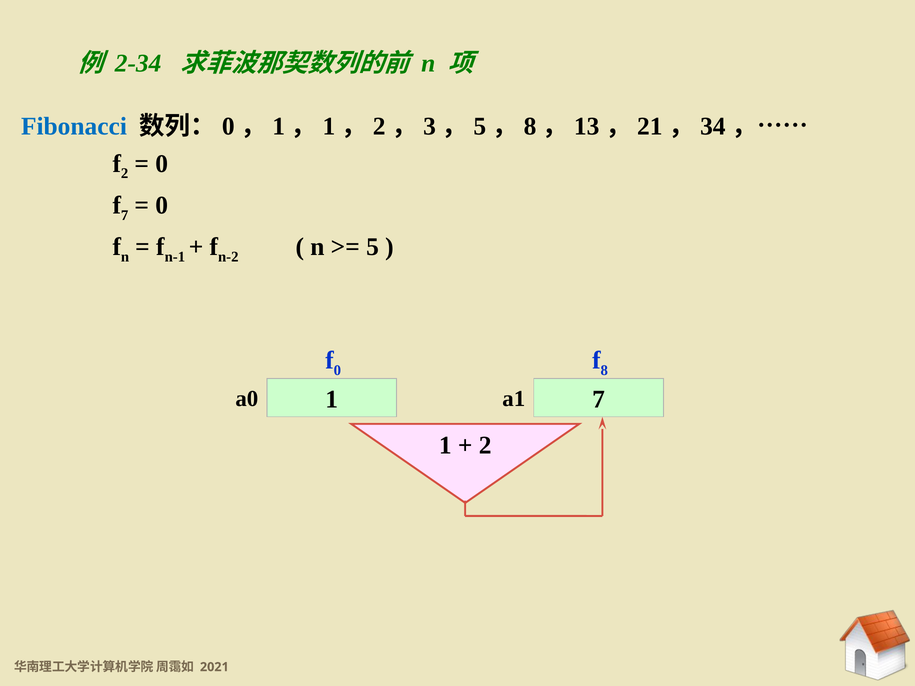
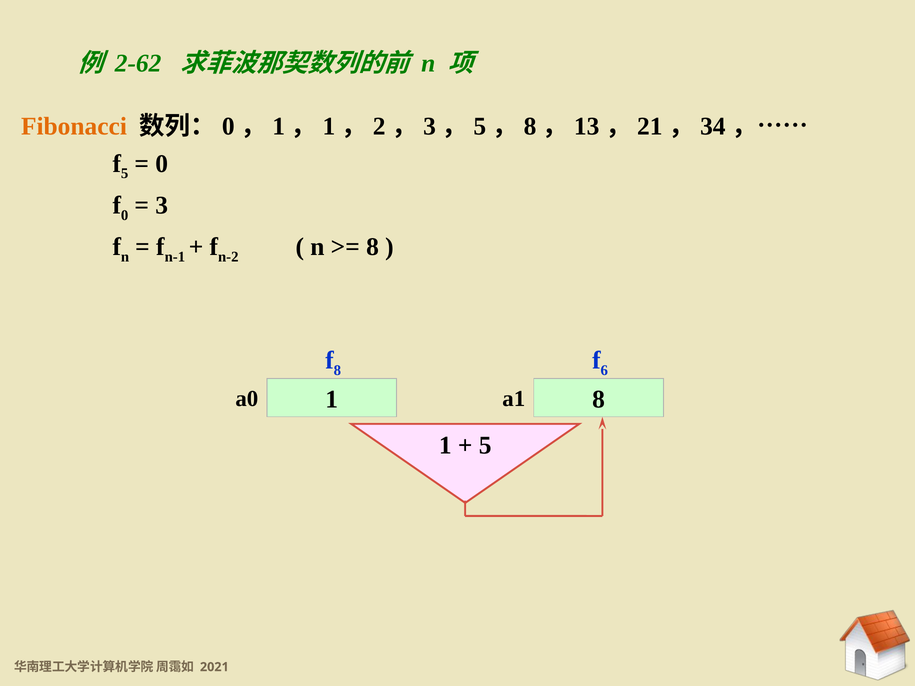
2-34: 2-34 -> 2-62
Fibonacci colour: blue -> orange
2 at (125, 174): 2 -> 5
7 at (125, 215): 7 -> 0
0 at (162, 205): 0 -> 3
5 at (373, 247): 5 -> 8
0 at (337, 371): 0 -> 8
8: 8 -> 6
a0 7: 7 -> 8
2 at (485, 446): 2 -> 5
